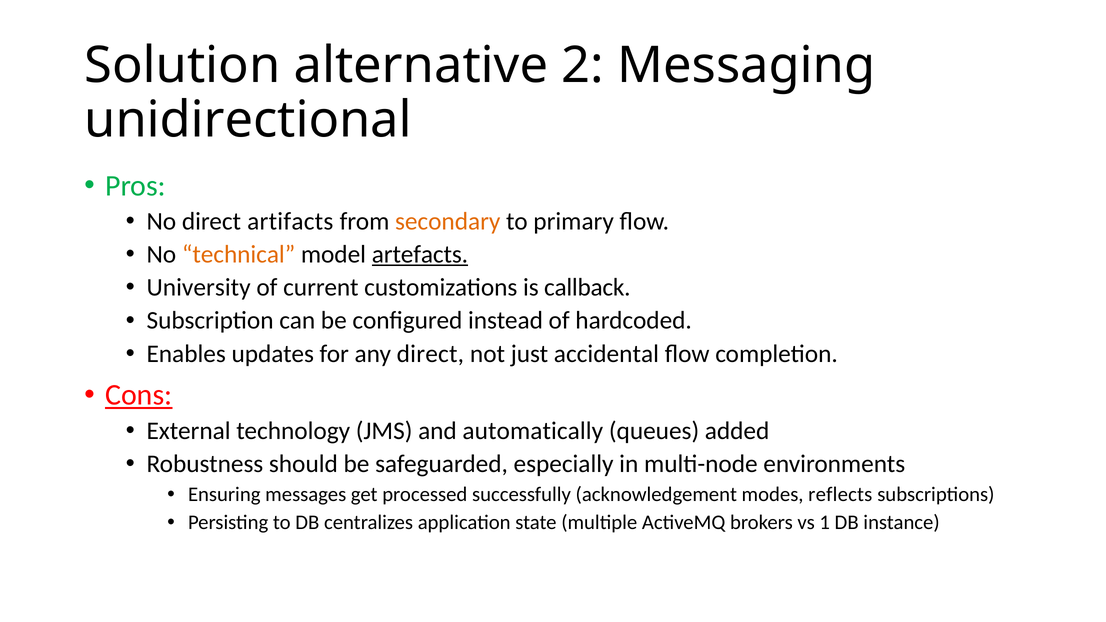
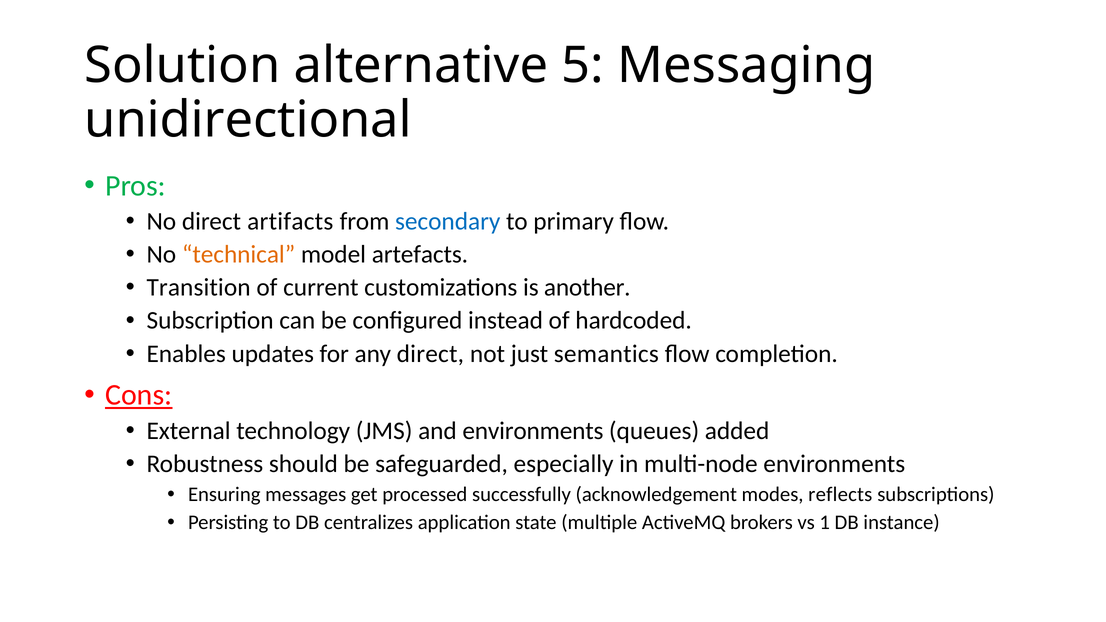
2: 2 -> 5
secondary colour: orange -> blue
artefacts underline: present -> none
University: University -> Transition
callback: callback -> another
accidental: accidental -> semantics
and automatically: automatically -> environments
